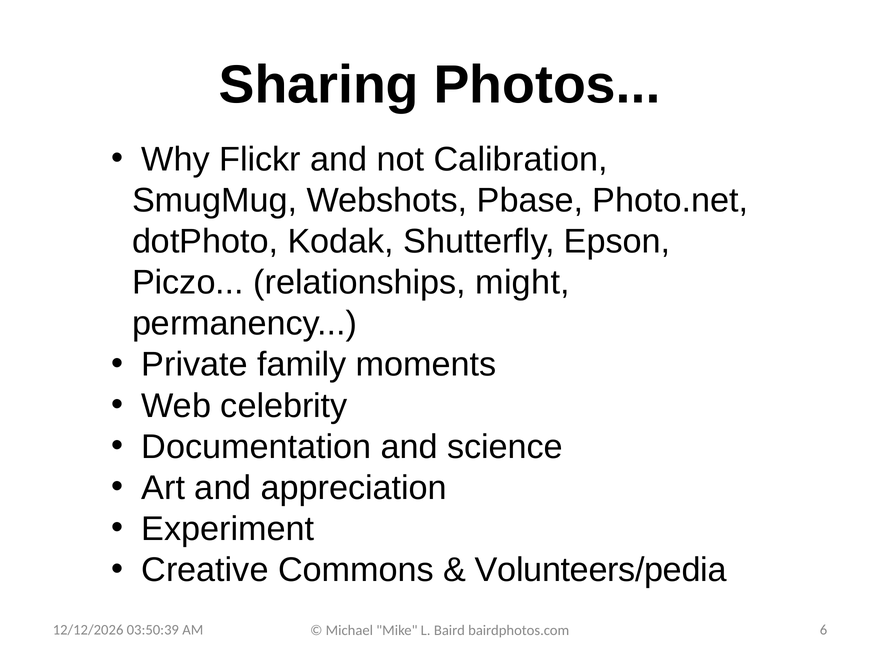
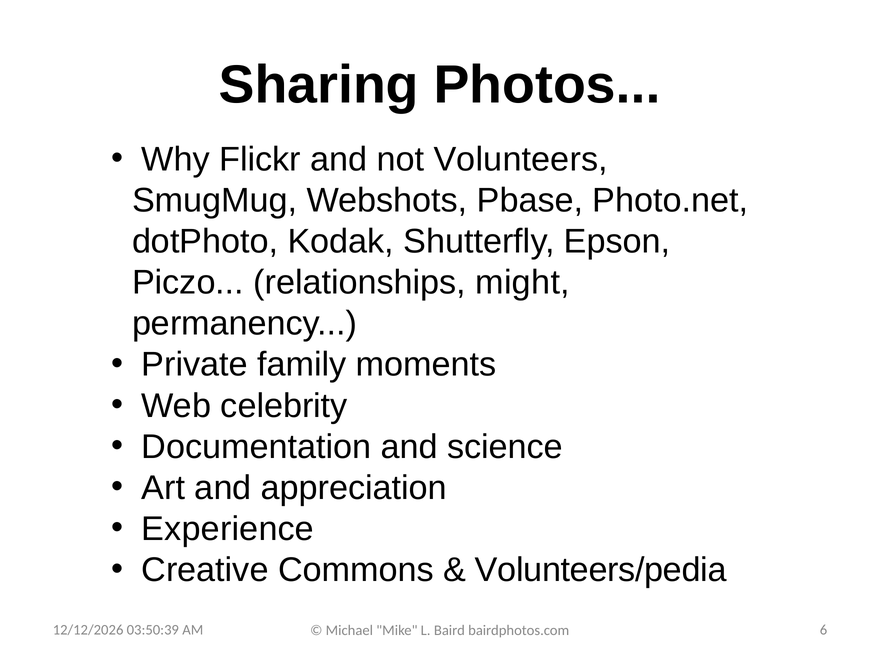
Calibration: Calibration -> Volunteers
Experiment: Experiment -> Experience
